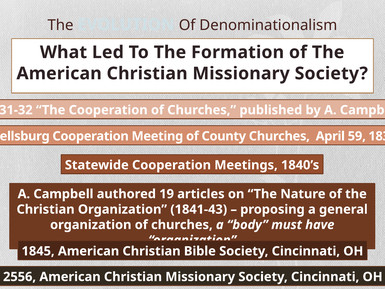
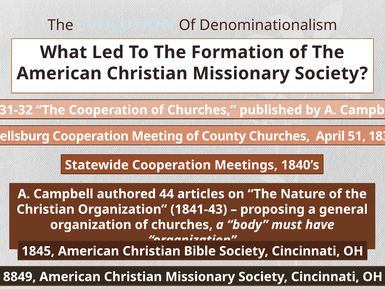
59: 59 -> 51
19: 19 -> 44
2556: 2556 -> 8849
